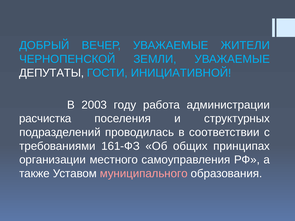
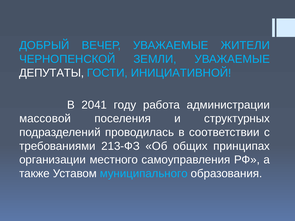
2003: 2003 -> 2041
расчистка: расчистка -> массовой
161-ФЗ: 161-ФЗ -> 213-ФЗ
муниципального colour: pink -> light blue
